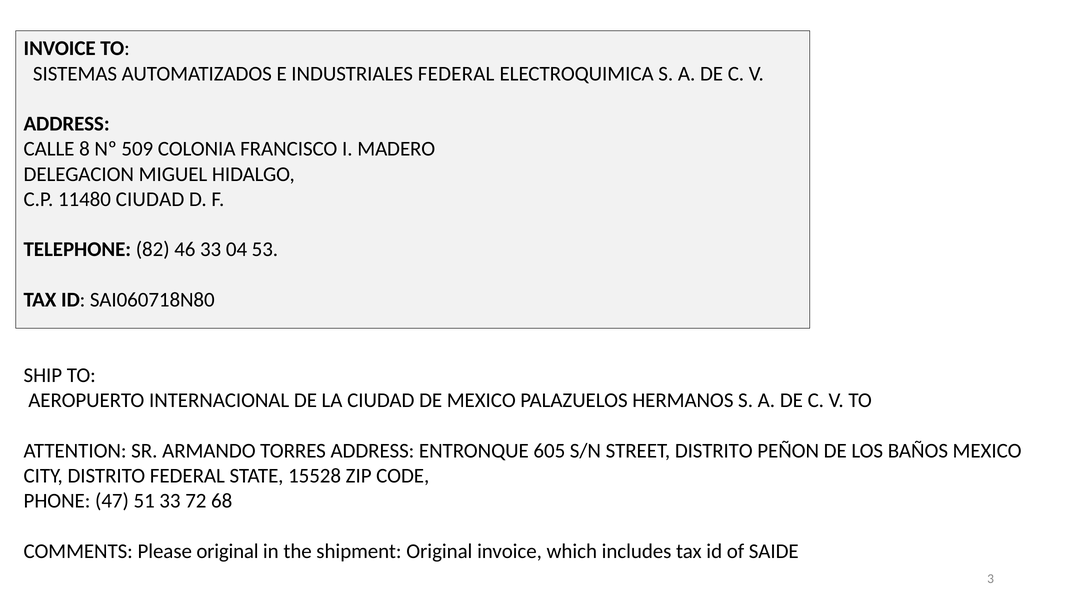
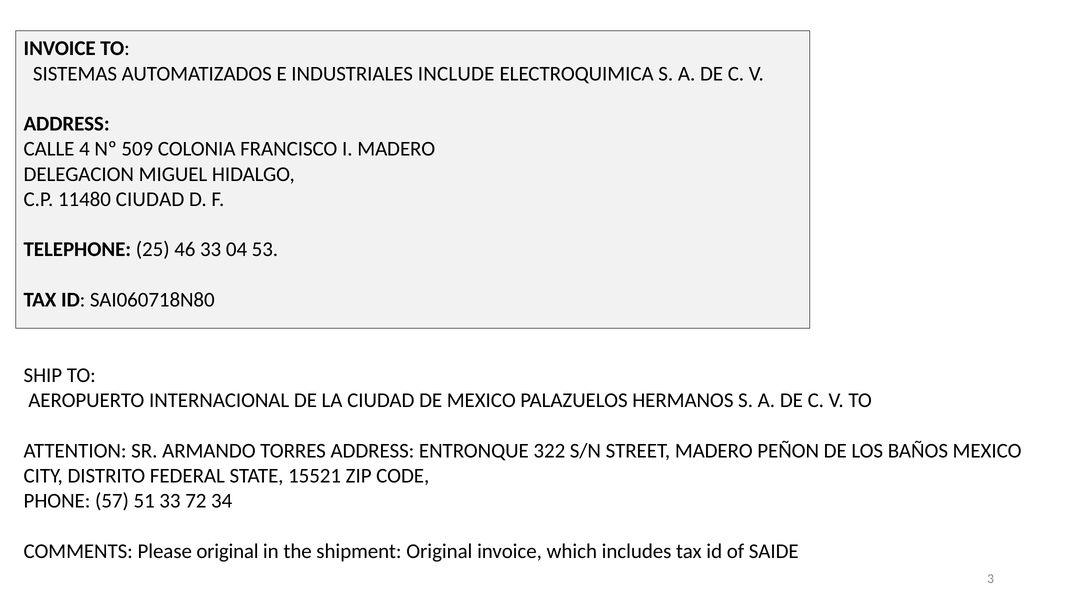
INDUSTRIALES FEDERAL: FEDERAL -> INCLUDE
8: 8 -> 4
82: 82 -> 25
605: 605 -> 322
STREET DISTRITO: DISTRITO -> MADERO
15528: 15528 -> 15521
47: 47 -> 57
68: 68 -> 34
